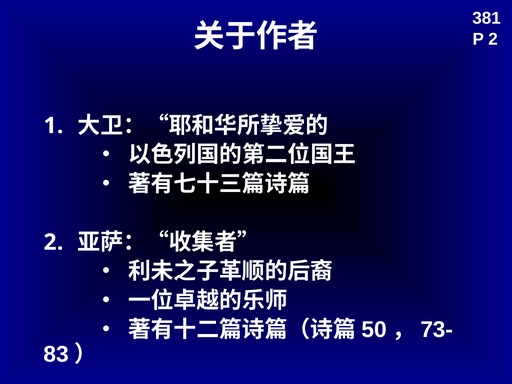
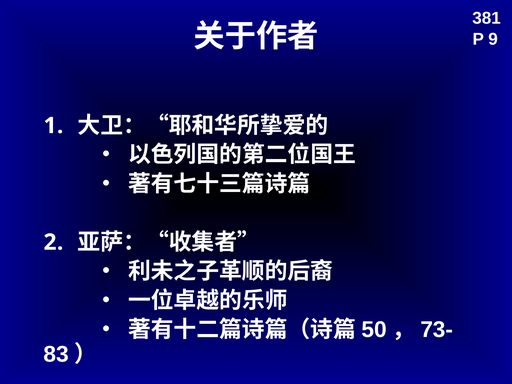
P 2: 2 -> 9
